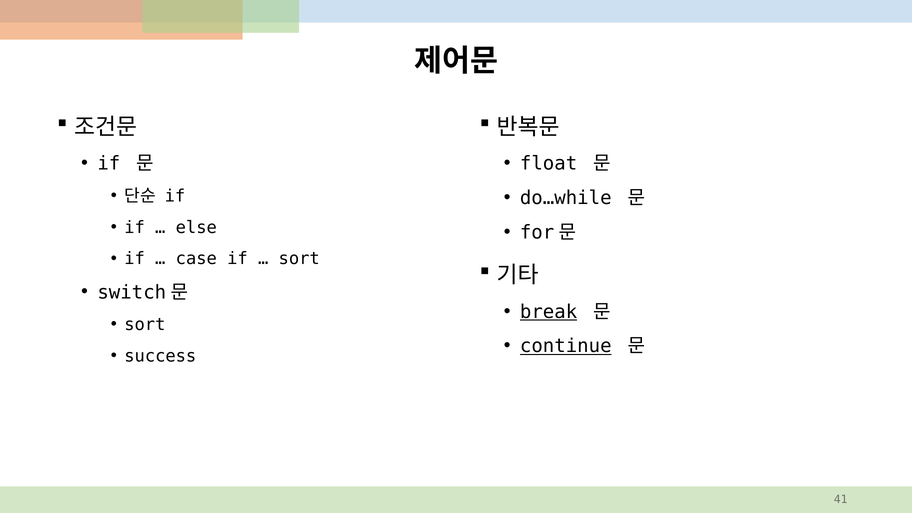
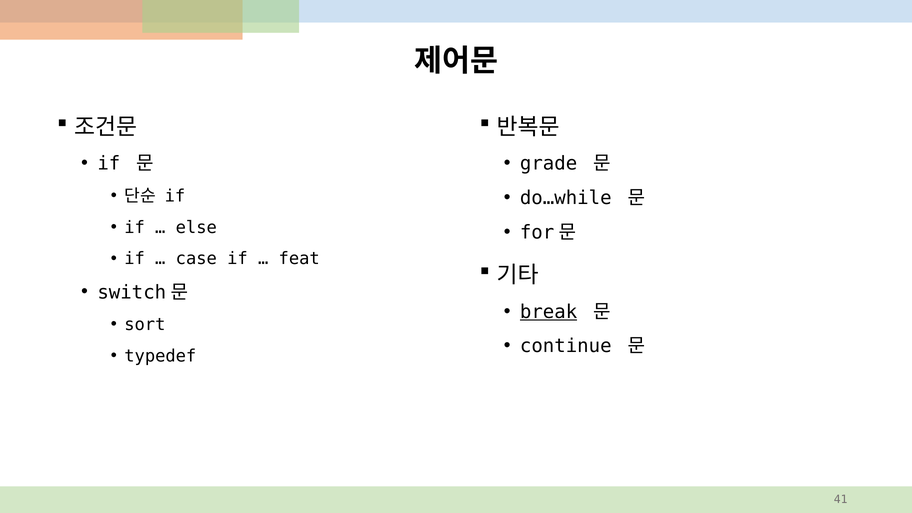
float: float -> grade
sort at (299, 259): sort -> feat
continue underline: present -> none
success: success -> typedef
